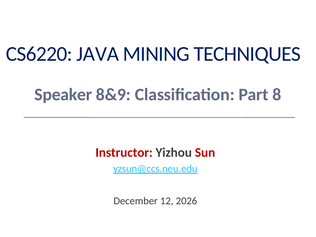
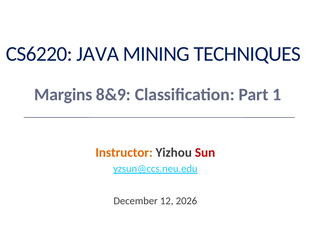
Speaker: Speaker -> Margins
8: 8 -> 1
Instructor colour: red -> orange
